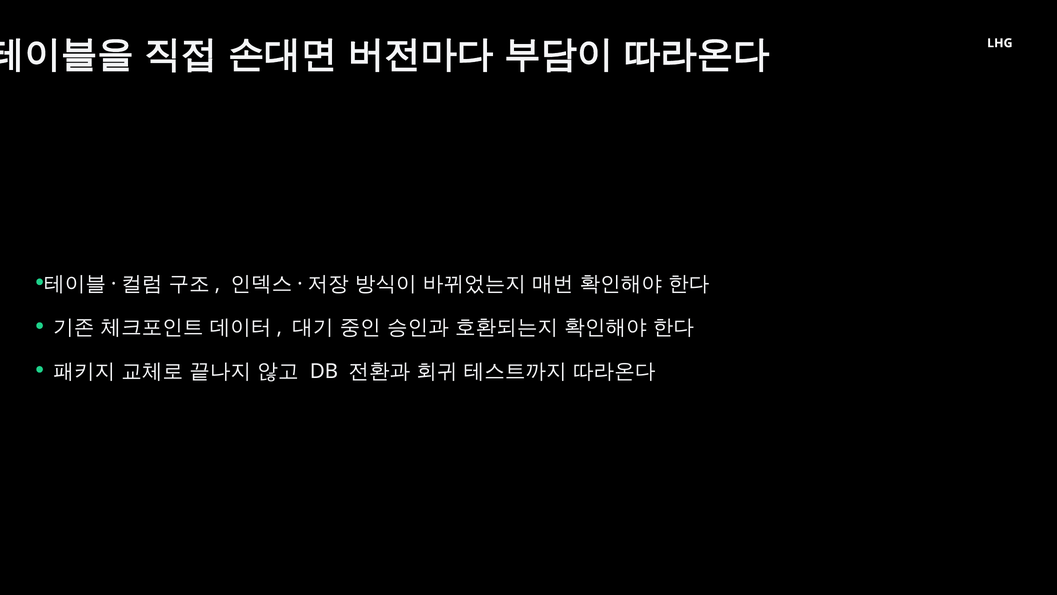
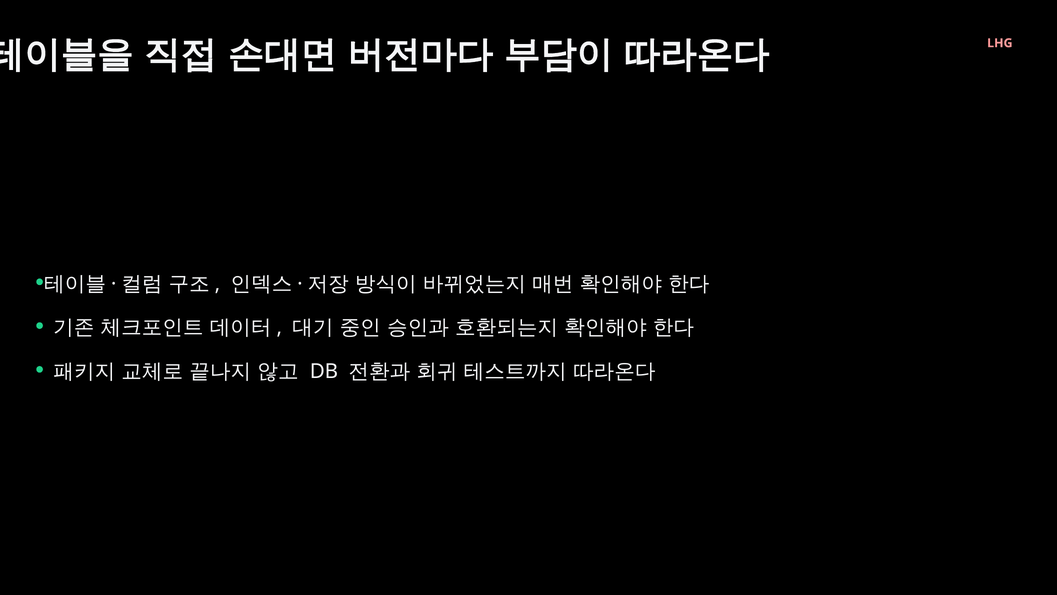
LHG colour: white -> pink
